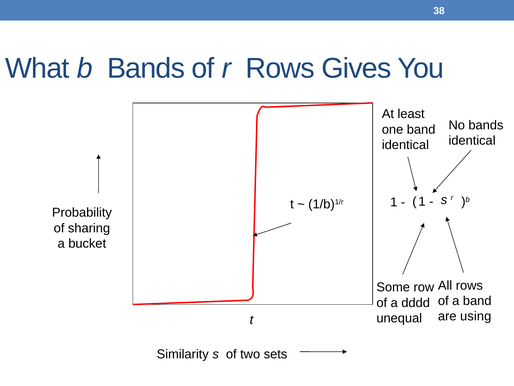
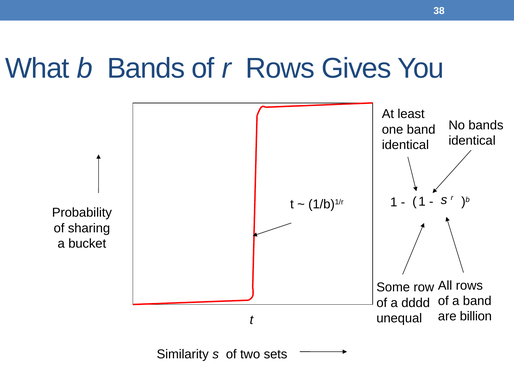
using: using -> billion
